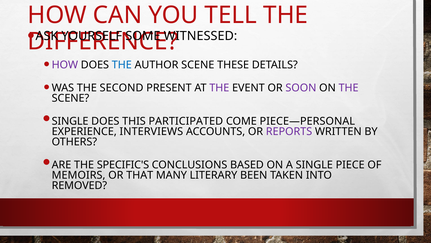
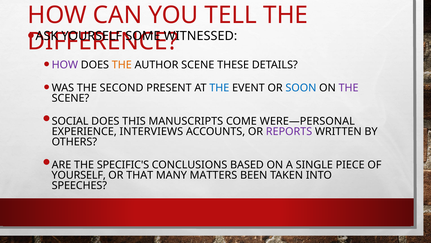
THE at (122, 65) colour: blue -> orange
THE at (219, 88) colour: purple -> blue
SOON colour: purple -> blue
SINGLE at (70, 121): SINGLE -> SOCIAL
PARTICIPATED: PARTICIPATED -> MANUSCRIPTS
PIECE—PERSONAL: PIECE—PERSONAL -> WERE—PERSONAL
MEMOIRS at (79, 175): MEMOIRS -> YOURSELF
LITERARY: LITERARY -> MATTERS
REMOVED: REMOVED -> SPEECHES
